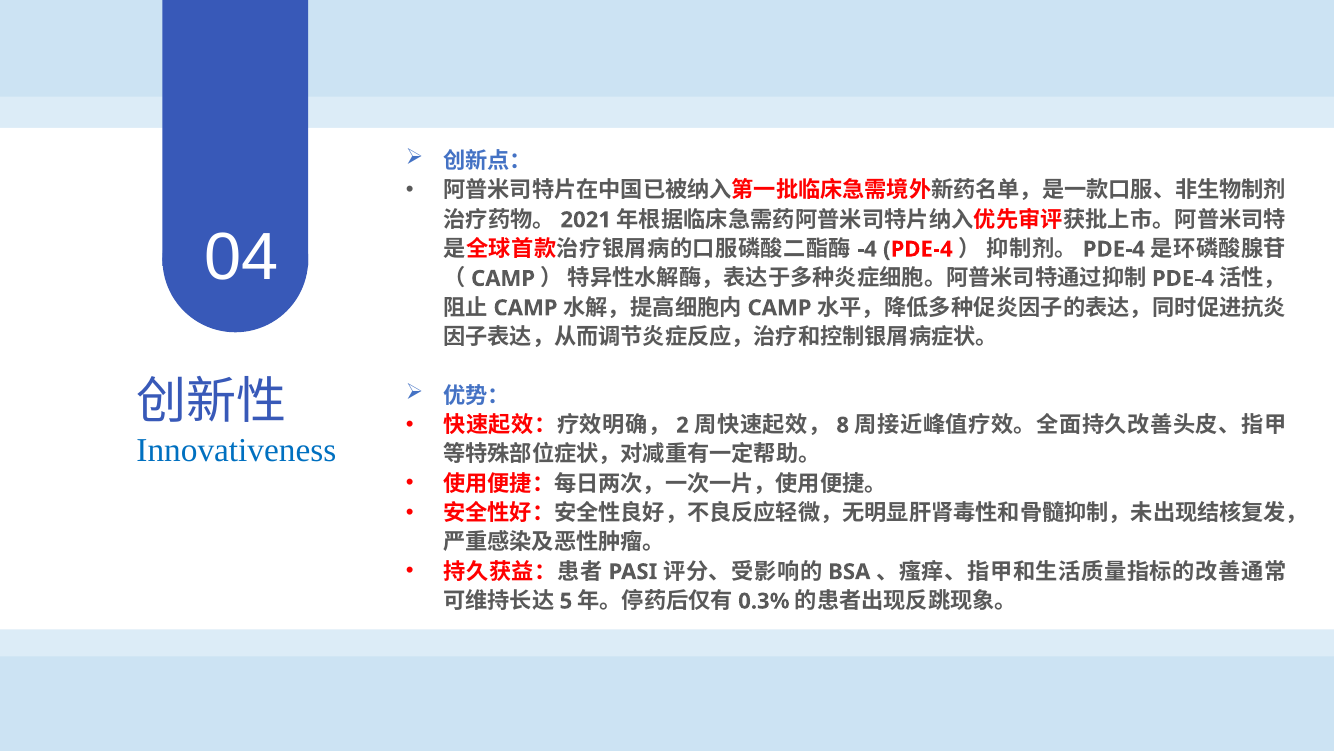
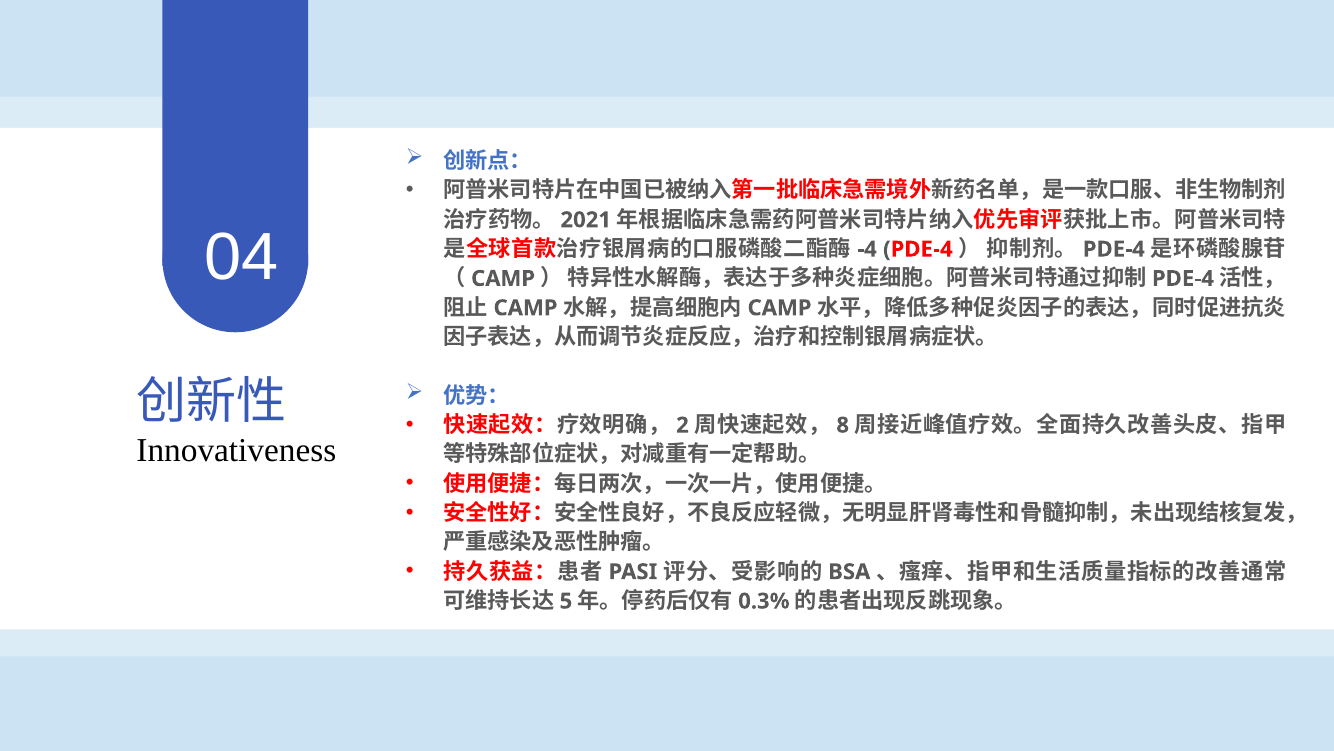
Innovativeness colour: blue -> black
